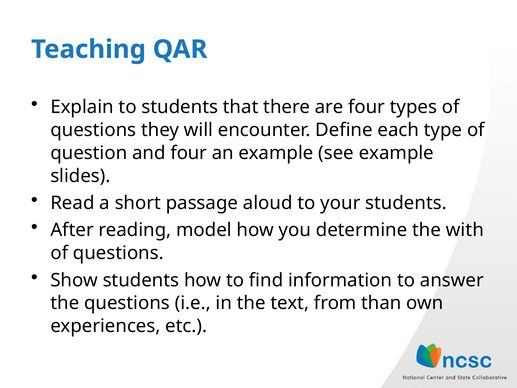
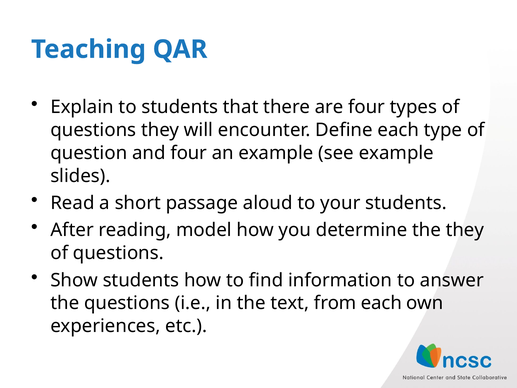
the with: with -> they
from than: than -> each
